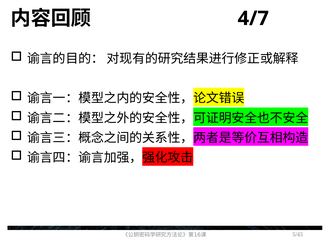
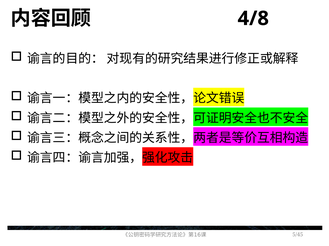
4/7: 4/7 -> 4/8
